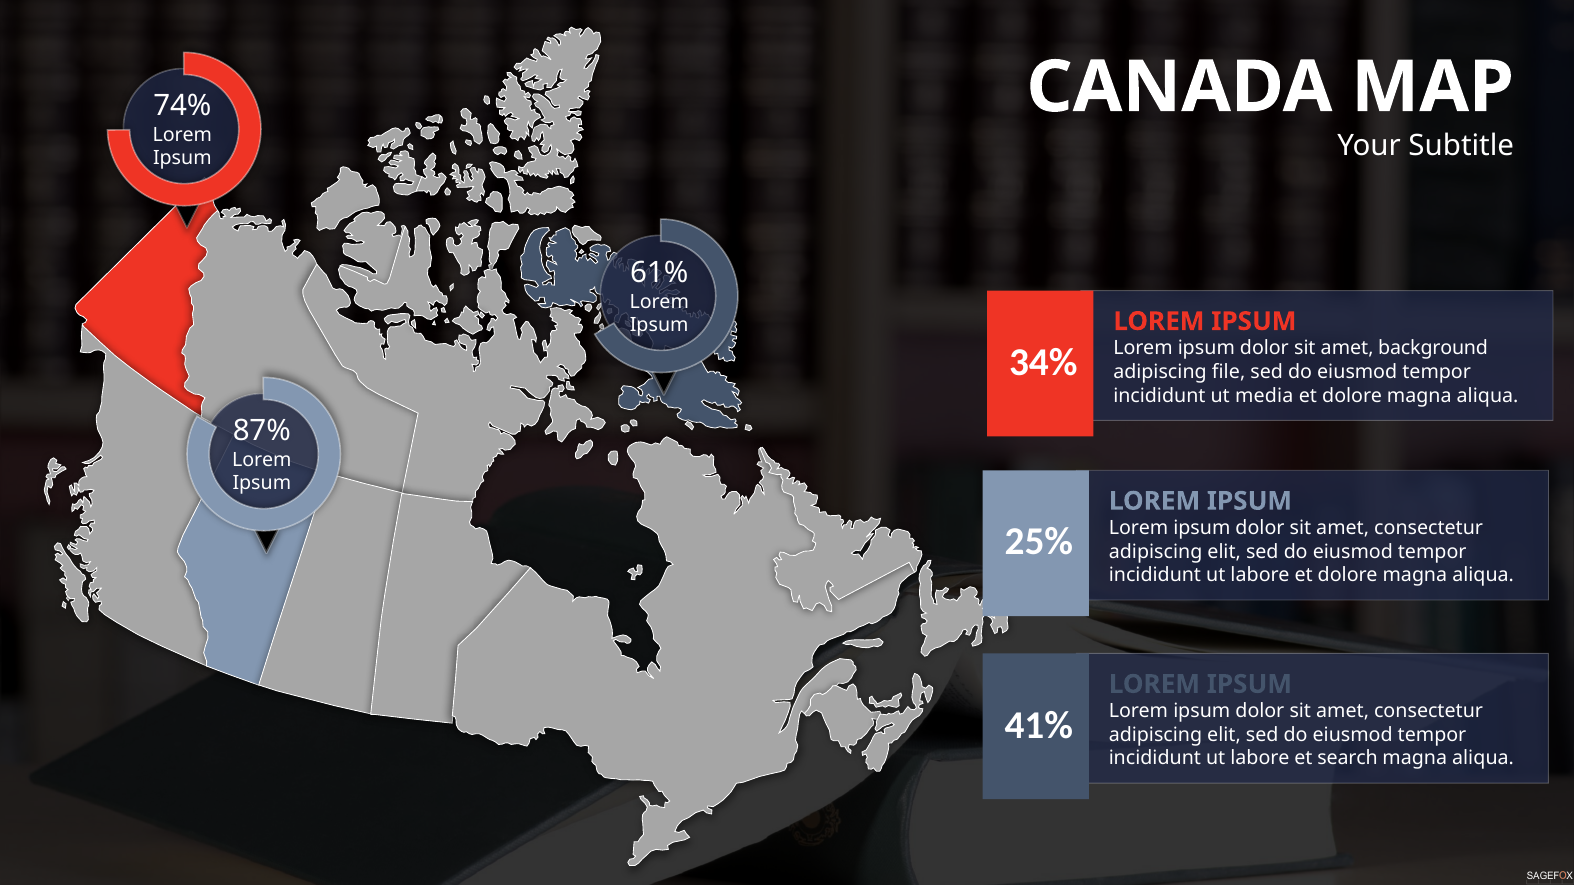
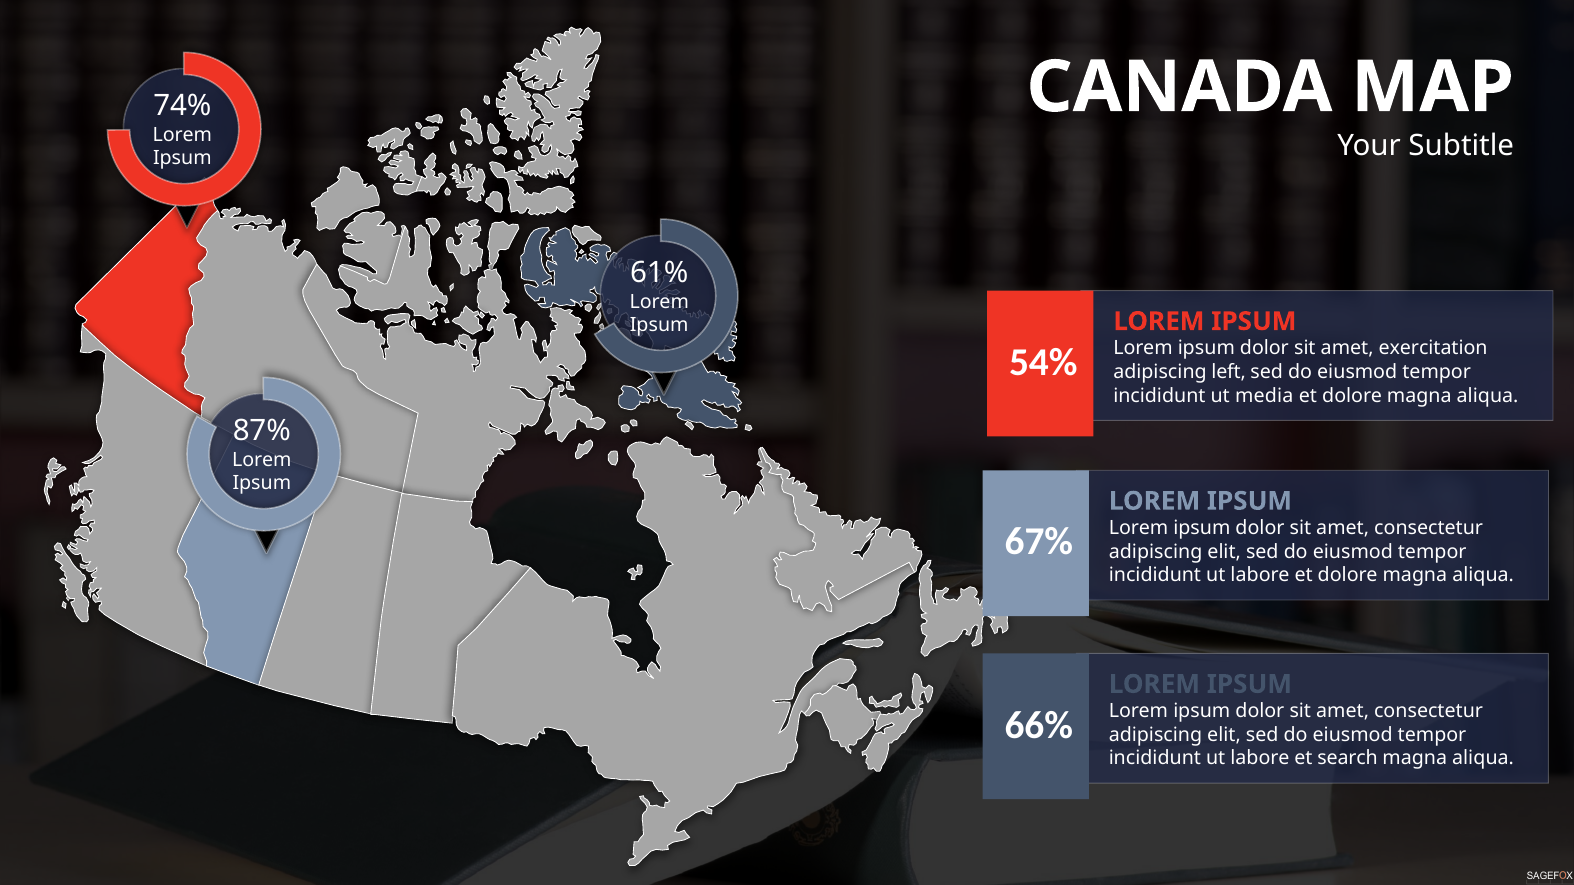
background: background -> exercitation
34%: 34% -> 54%
file: file -> left
25%: 25% -> 67%
41%: 41% -> 66%
